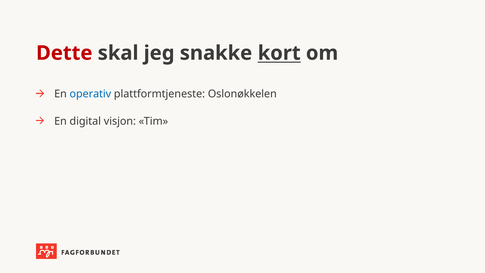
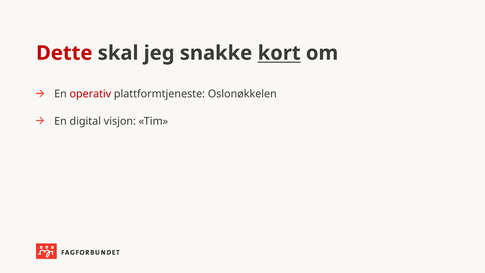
operativ colour: blue -> red
